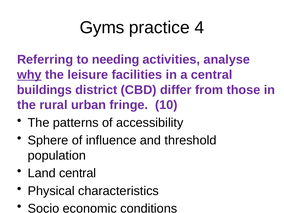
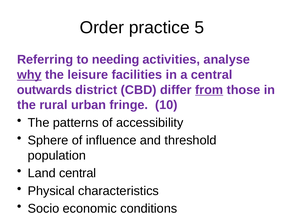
Gyms: Gyms -> Order
4: 4 -> 5
buildings: buildings -> outwards
from underline: none -> present
